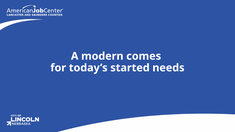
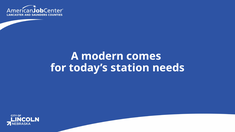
started: started -> station
